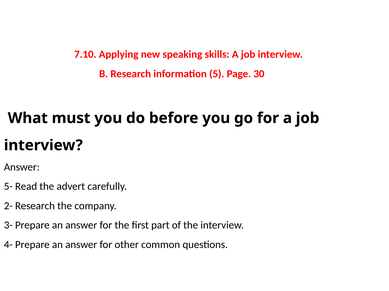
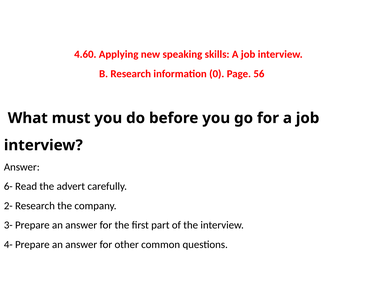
7.10: 7.10 -> 4.60
5: 5 -> 0
30: 30 -> 56
5-: 5- -> 6-
